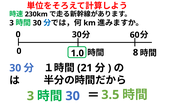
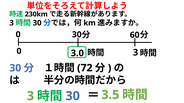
0 8: 8 -> 3
1.0: 1.0 -> 3.0
21: 21 -> 72
